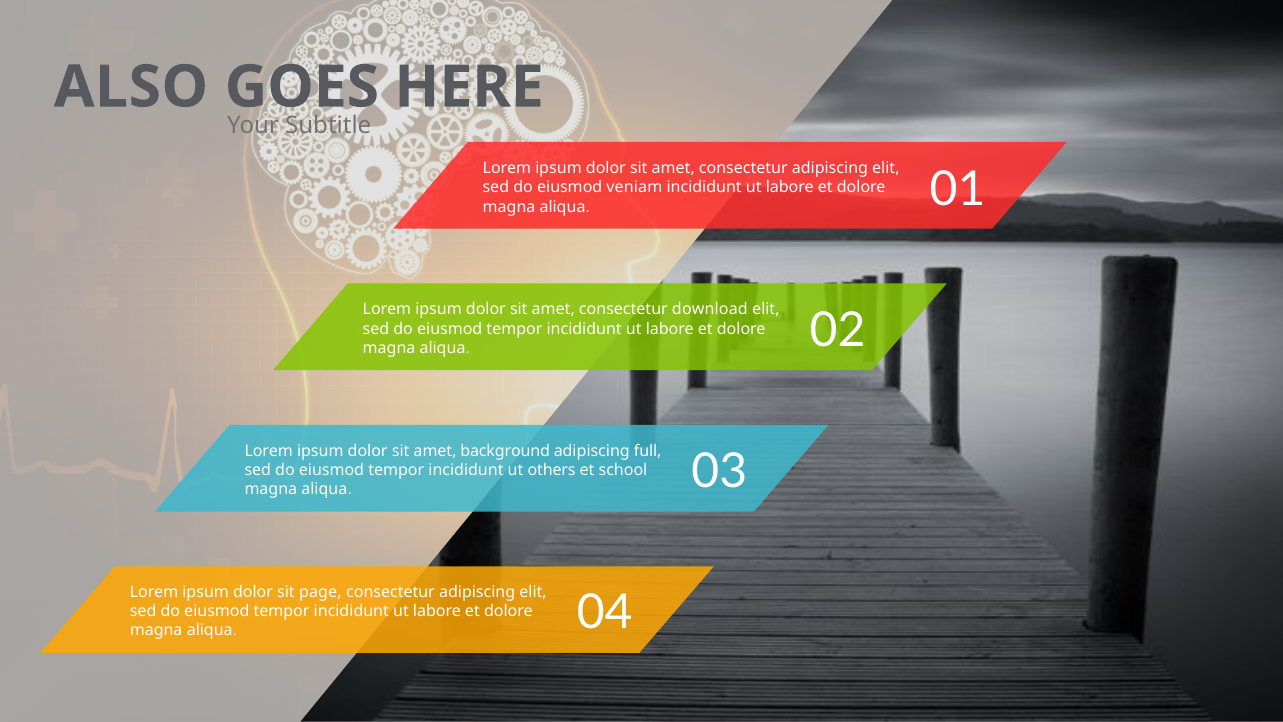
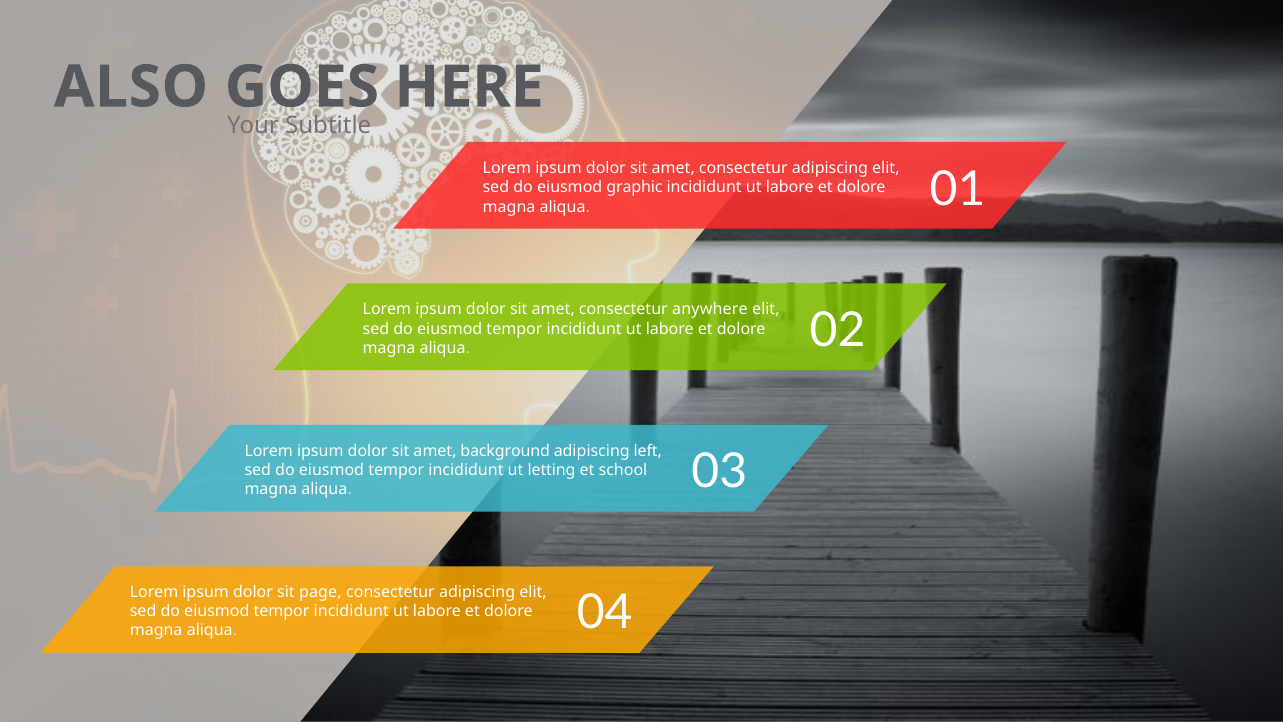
veniam: veniam -> graphic
download: download -> anywhere
full: full -> left
others: others -> letting
